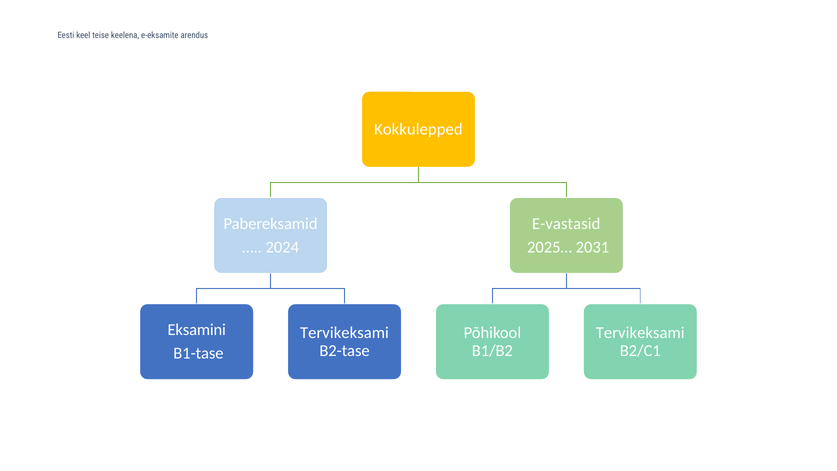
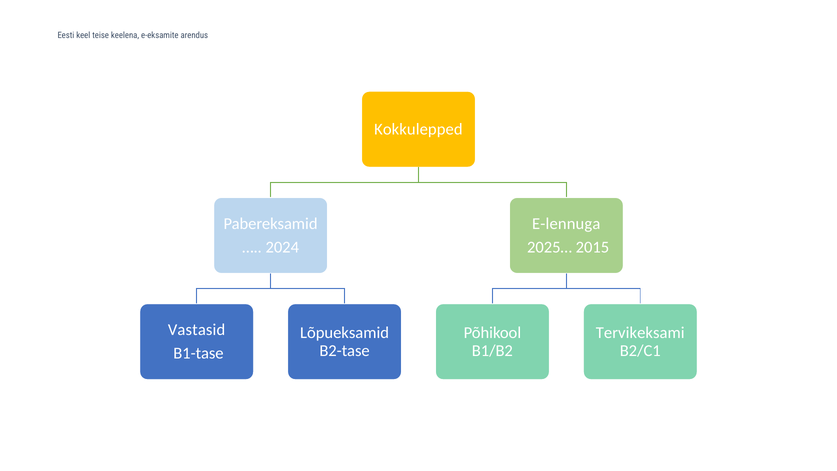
E-vastasid: E-vastasid -> E-lennuga
2031: 2031 -> 2015
Eksamini: Eksamini -> Vastasid
Tervikeksami at (344, 333): Tervikeksami -> Lõpueksamid
